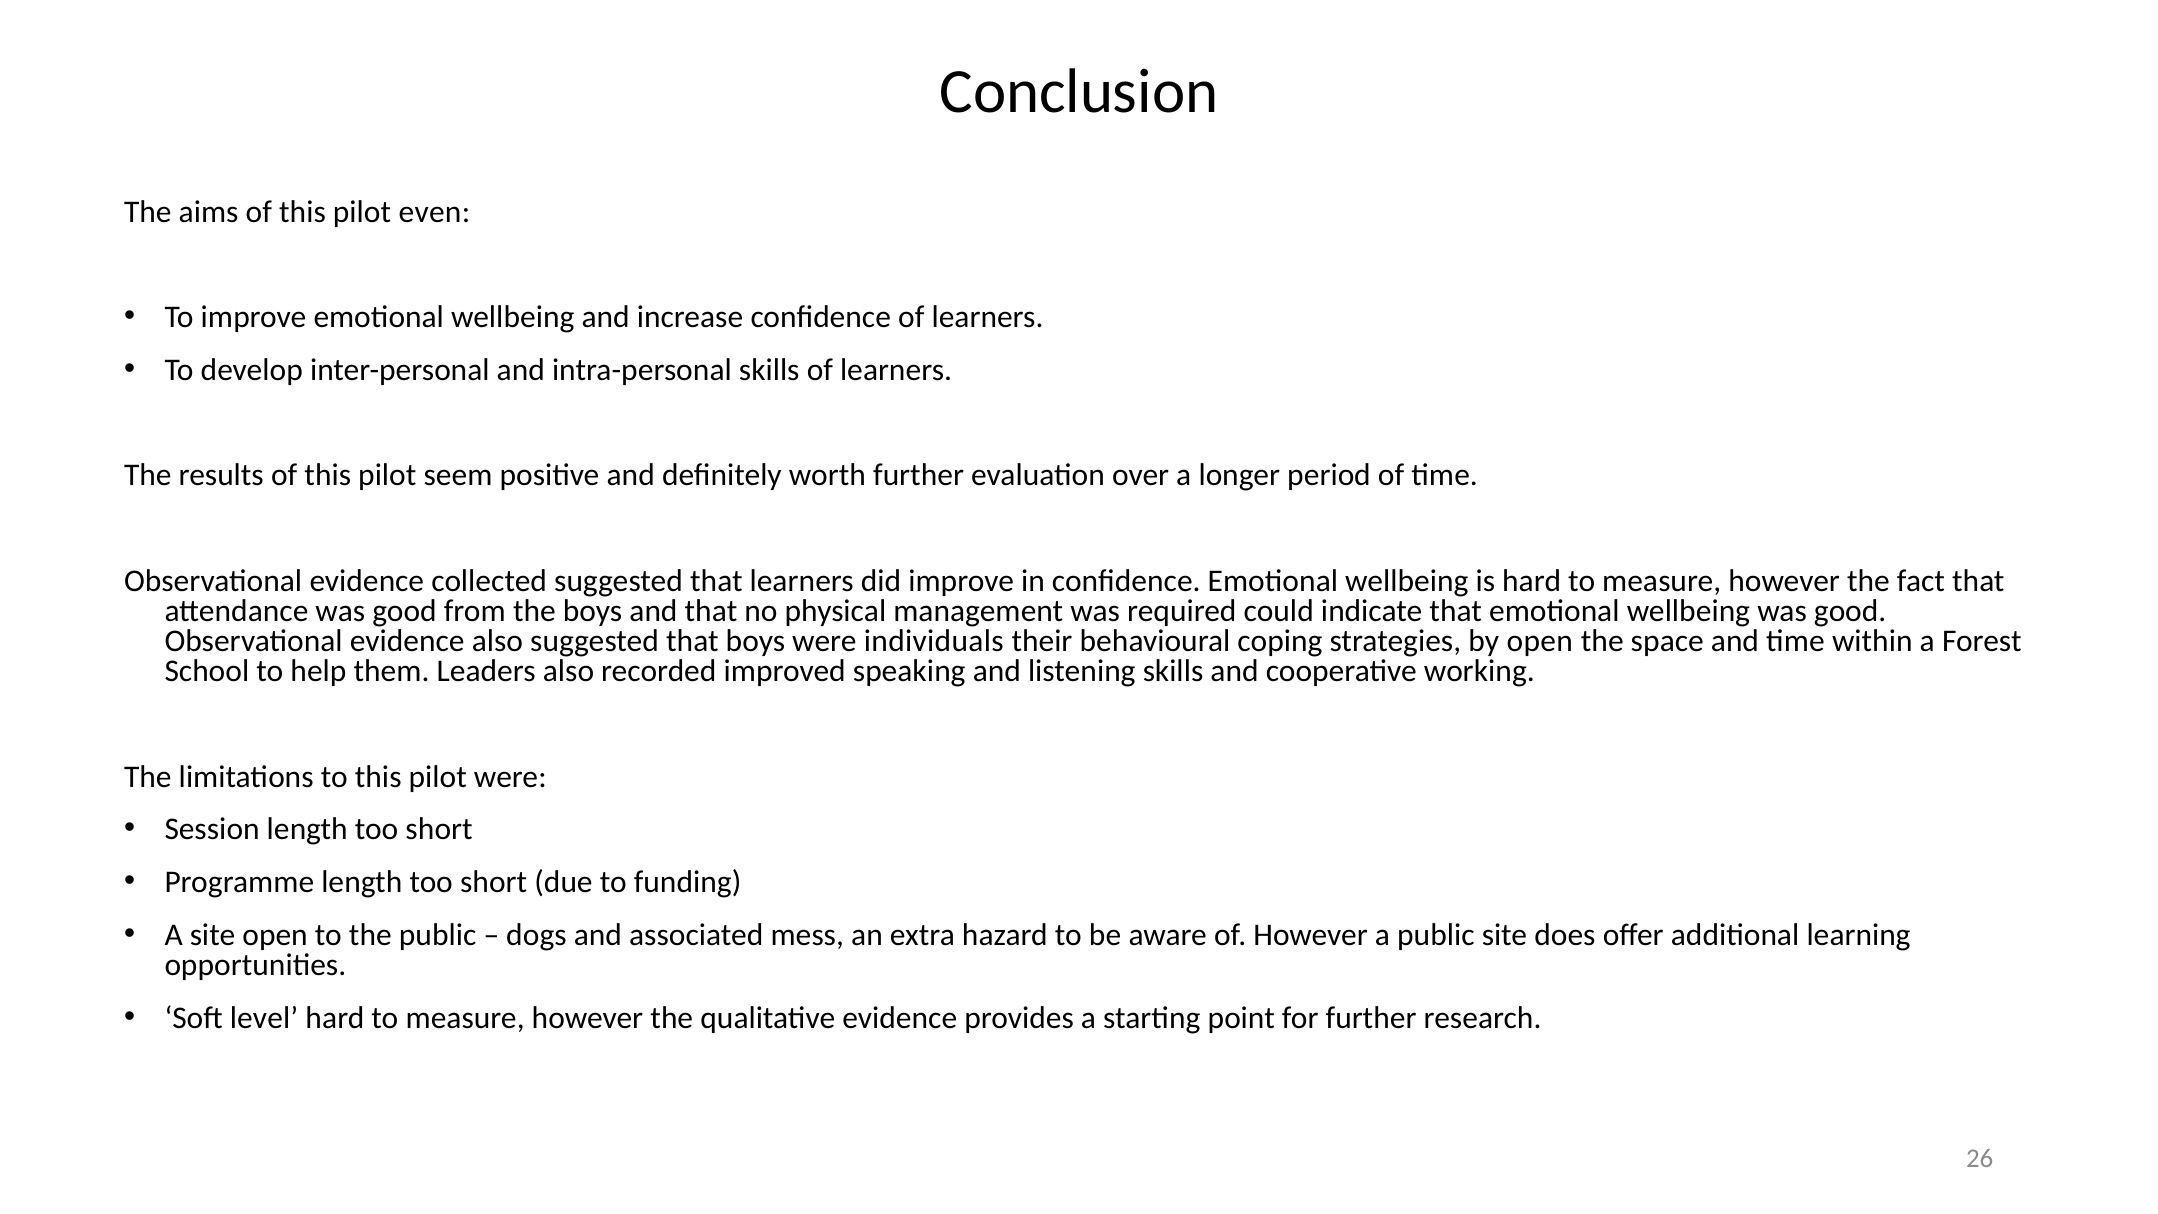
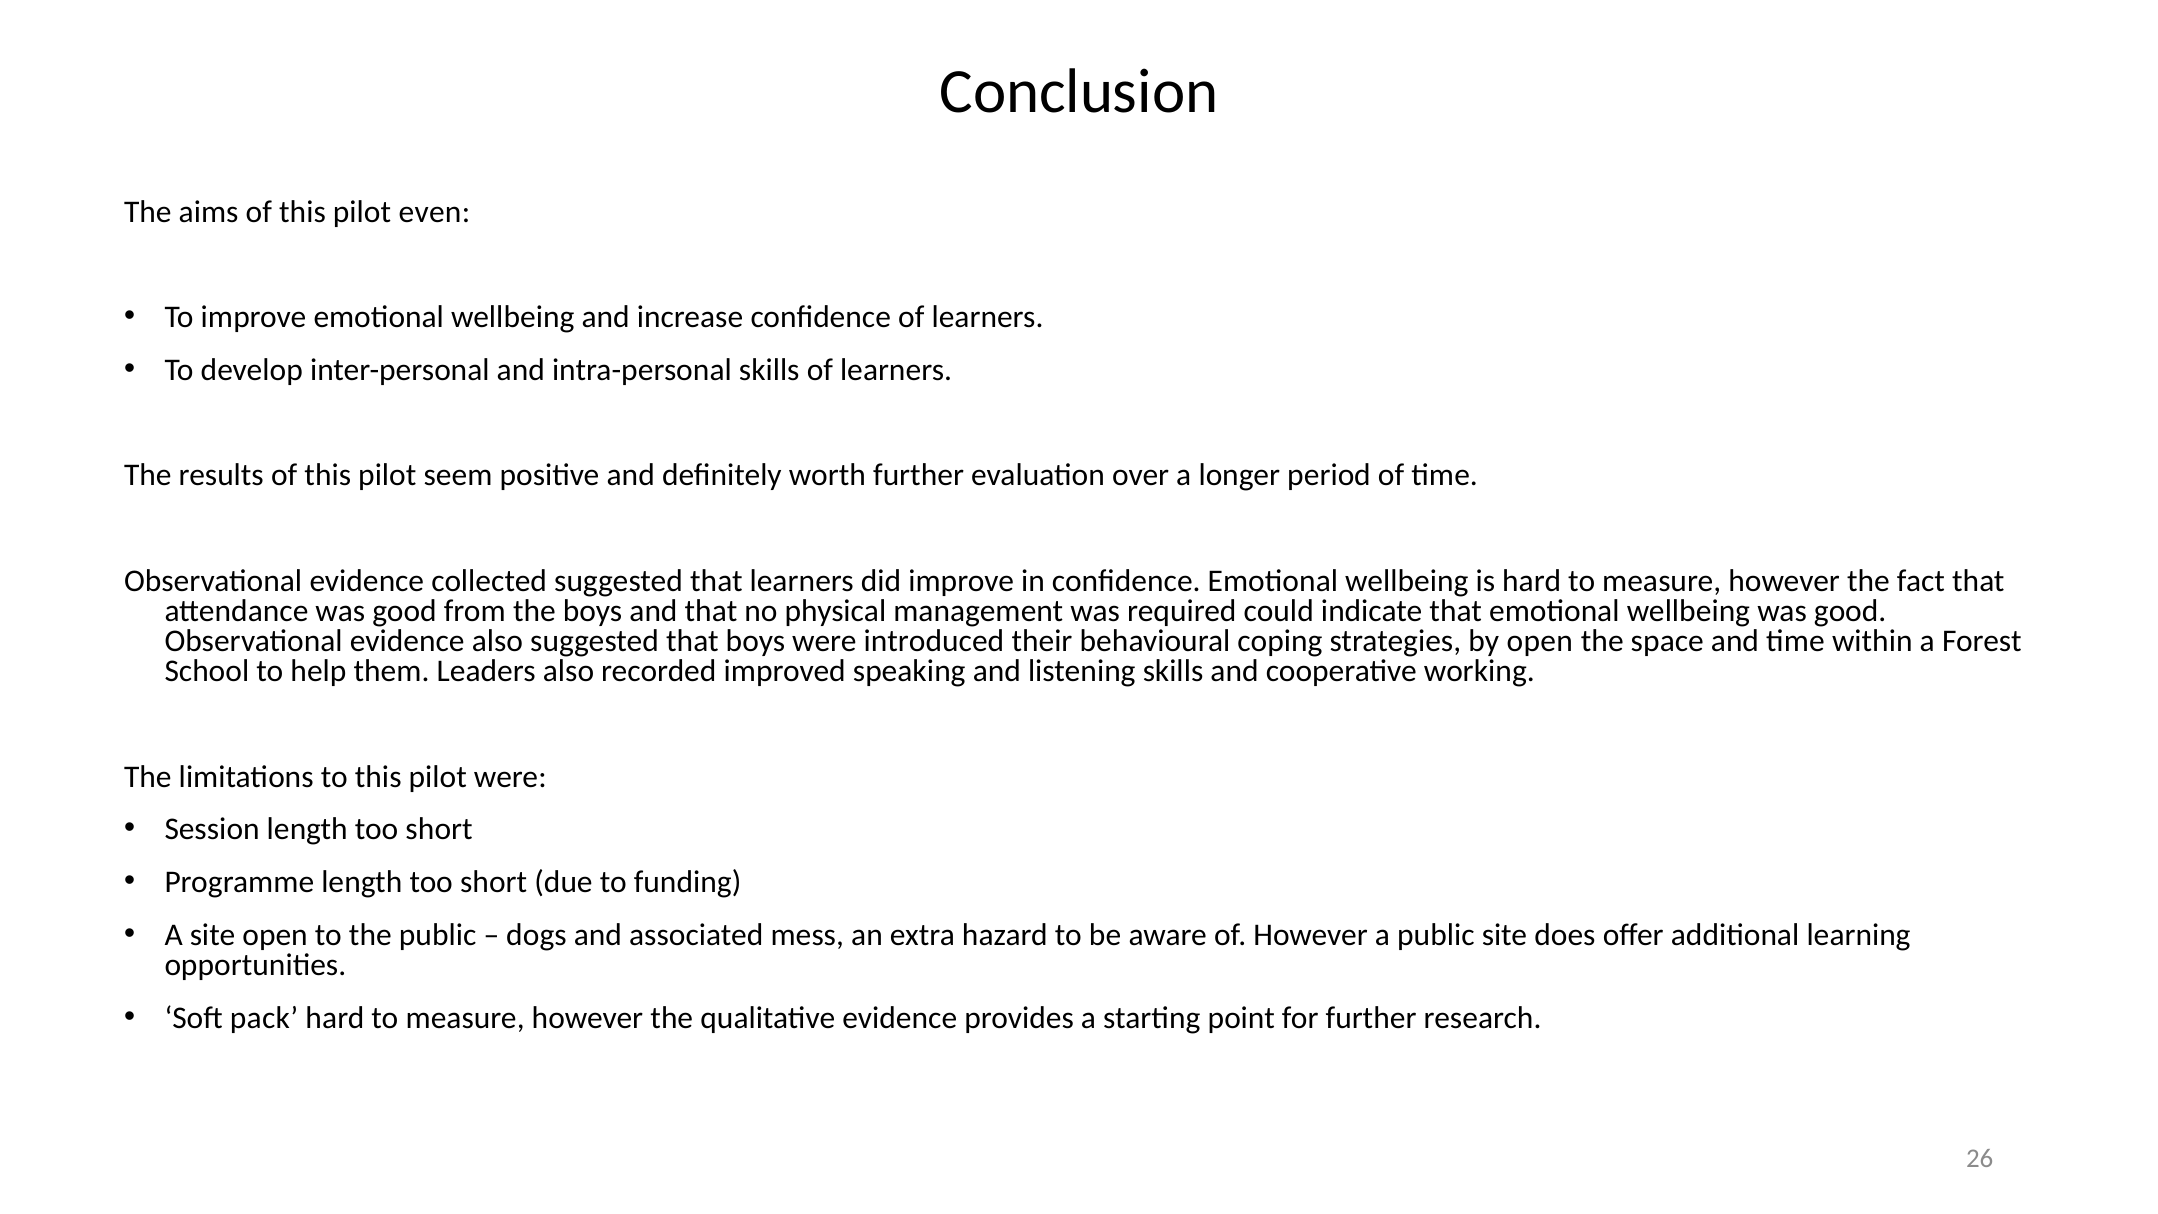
individuals: individuals -> introduced
level: level -> pack
